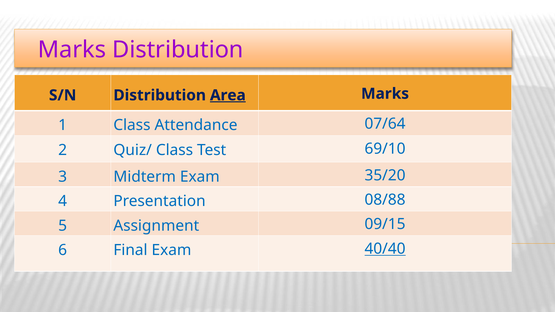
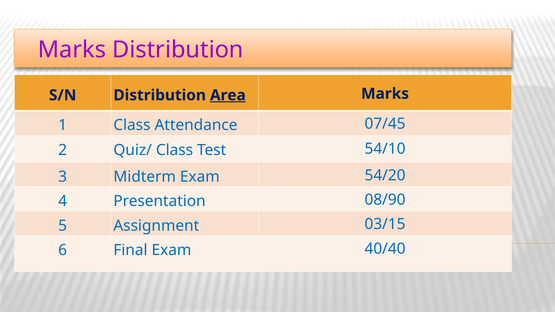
07/64: 07/64 -> 07/45
69/10: 69/10 -> 54/10
35/20: 35/20 -> 54/20
08/88: 08/88 -> 08/90
09/15: 09/15 -> 03/15
40/40 underline: present -> none
